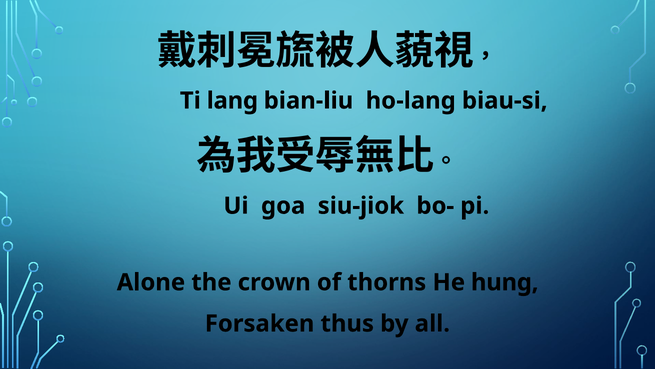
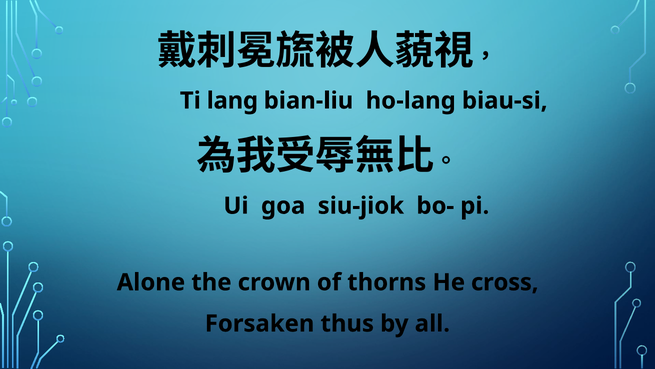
hung: hung -> cross
